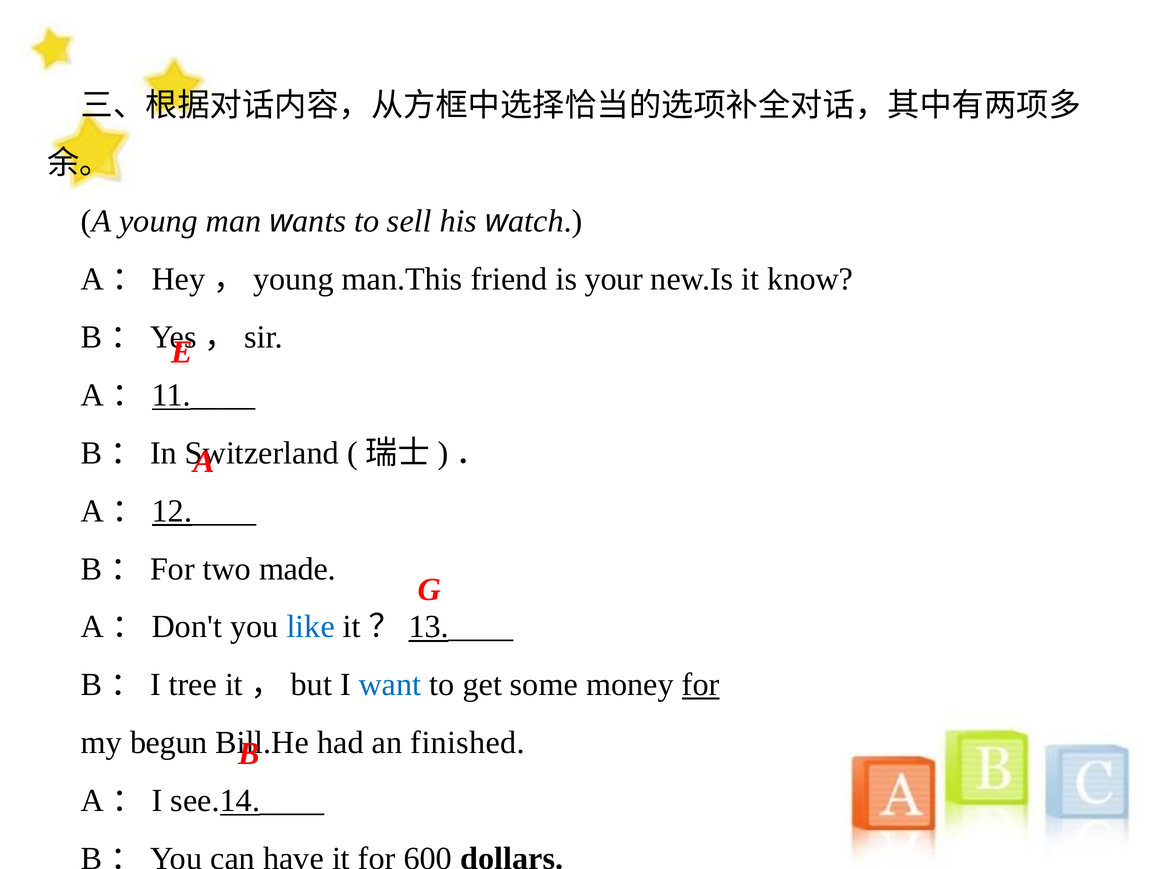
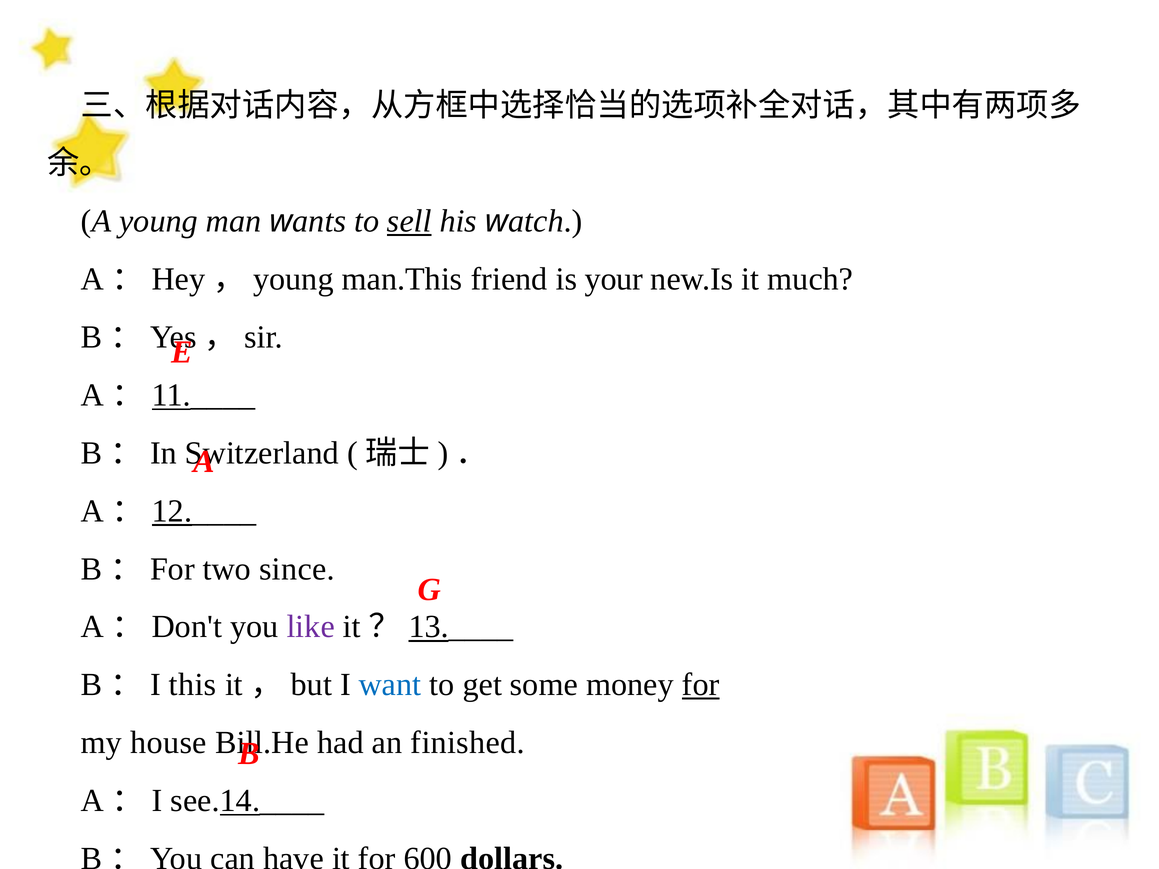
sell underline: none -> present
know: know -> much
made: made -> since
like colour: blue -> purple
tree: tree -> this
begun: begun -> house
